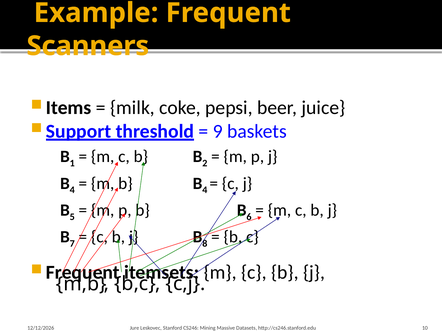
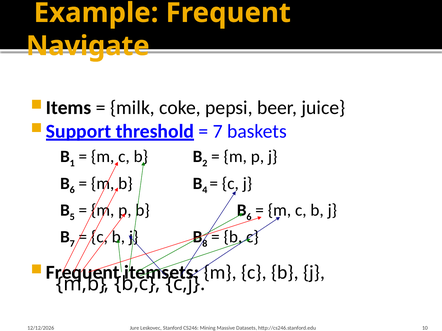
Scanners: Scanners -> Navigate
9 at (218, 131): 9 -> 7
4 at (72, 190): 4 -> 6
